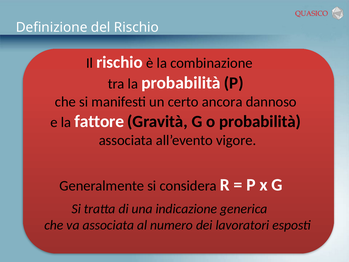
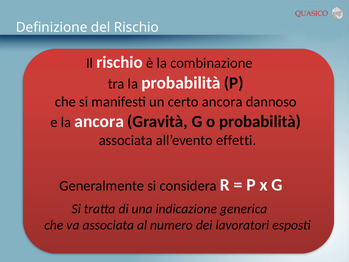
la fattore: fattore -> ancora
vigore: vigore -> effetti
